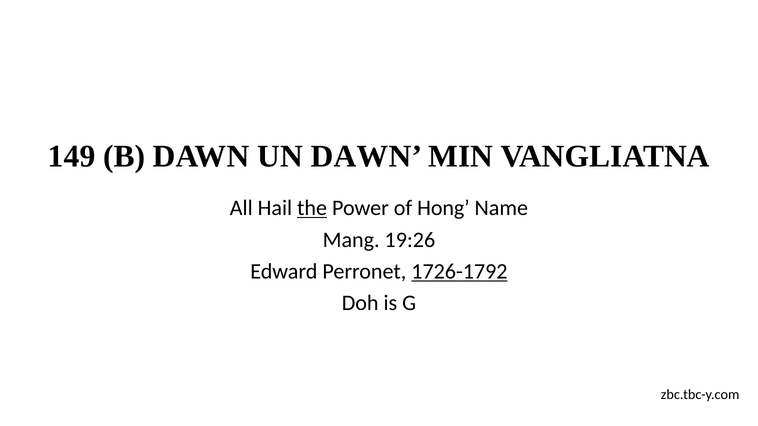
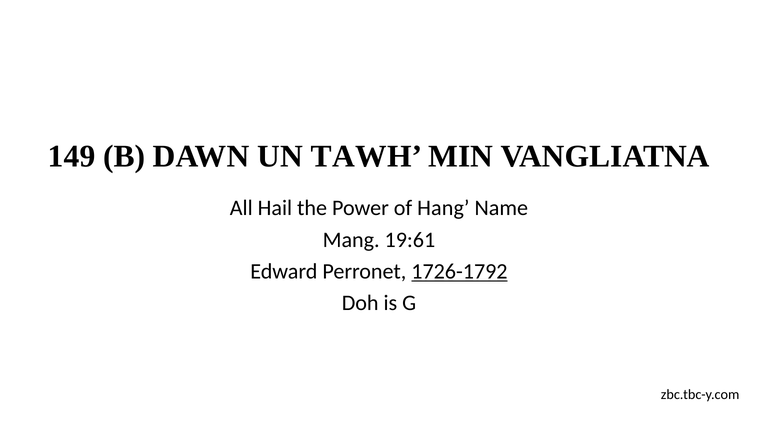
UN DAWN: DAWN -> TAWH
the underline: present -> none
Hong: Hong -> Hang
19:26: 19:26 -> 19:61
